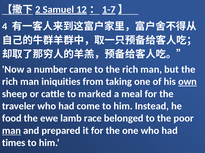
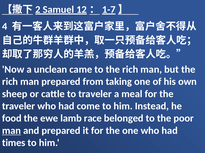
number: number -> unclean
man iniquities: iniquities -> prepared
own underline: present -> none
to marked: marked -> traveler
